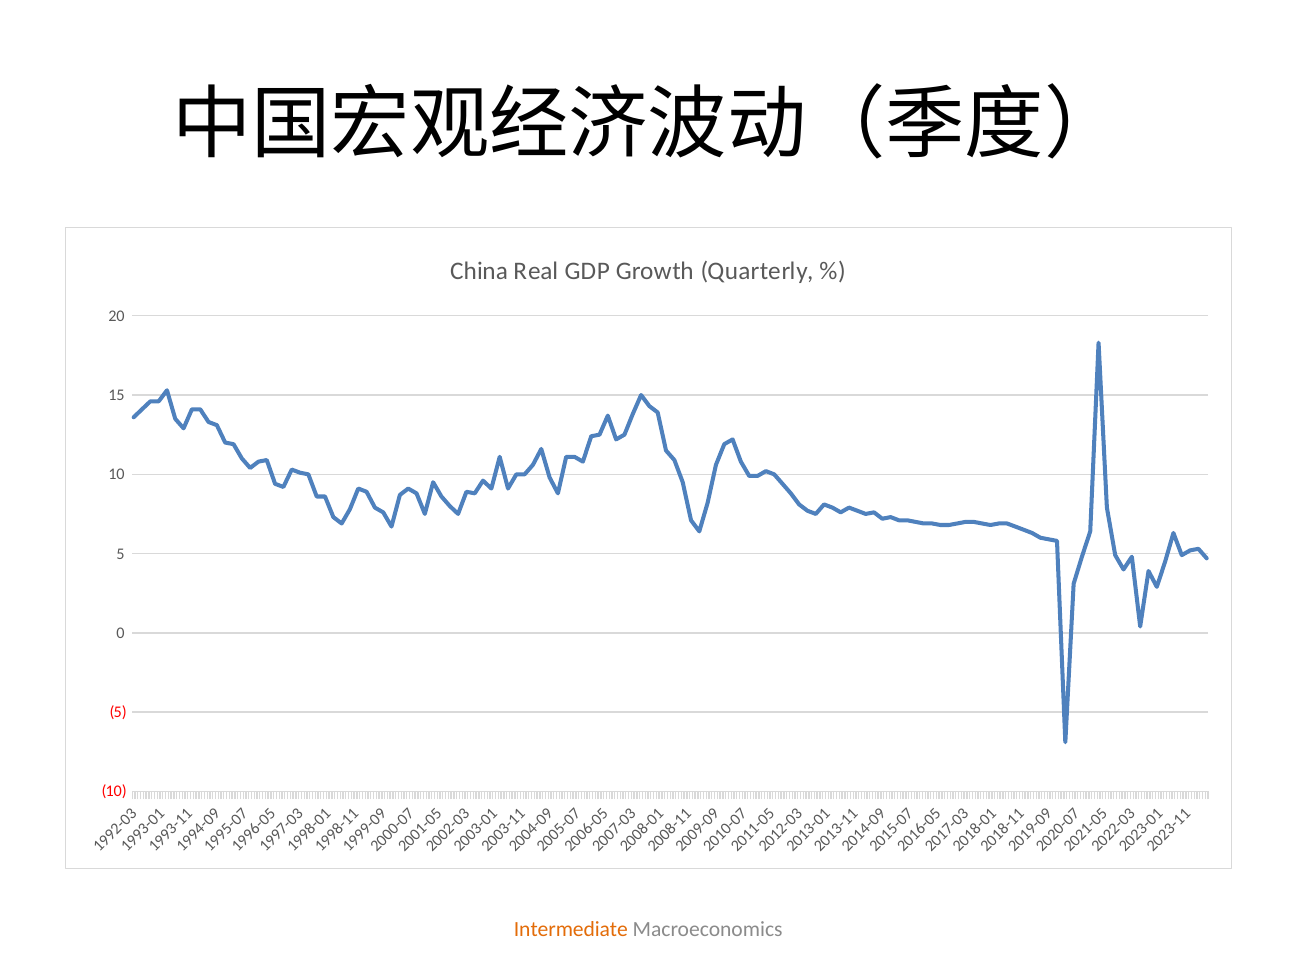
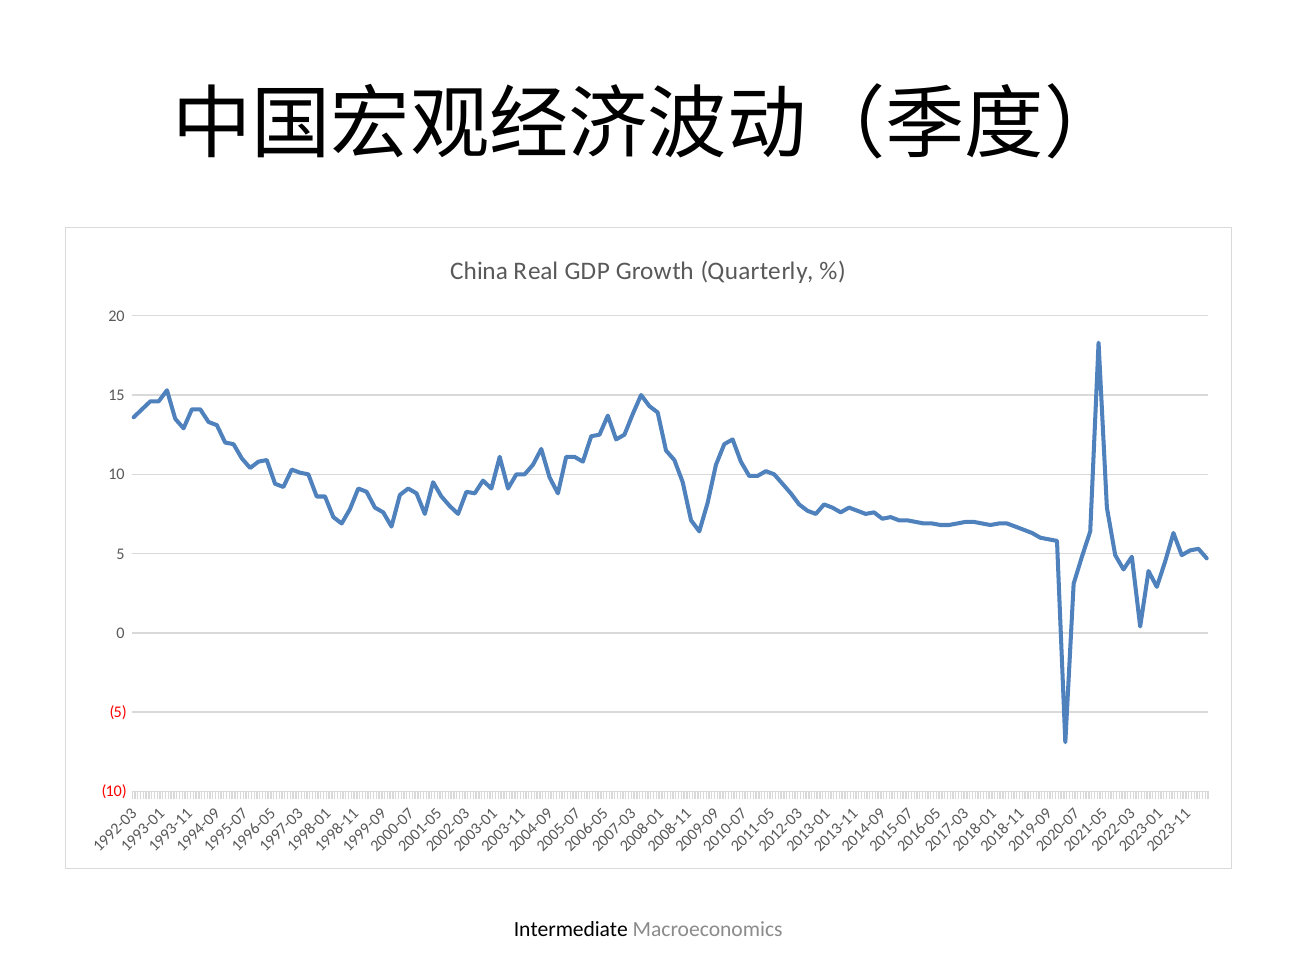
Intermediate colour: orange -> black
